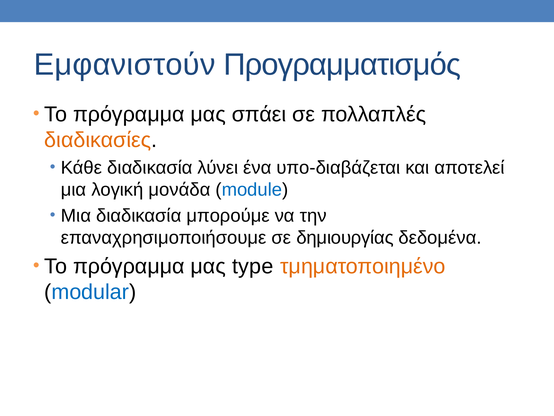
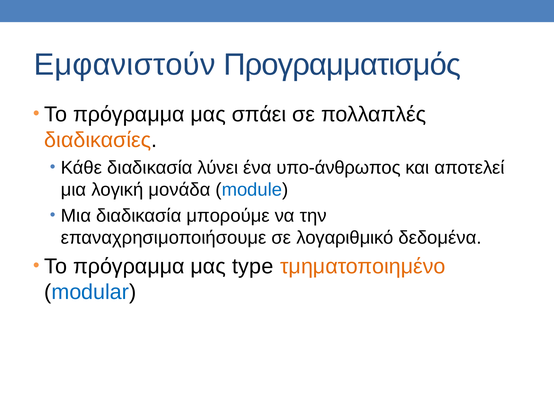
υπο-διαβάζεται: υπο-διαβάζεται -> υπο-άνθρωπος
δημιουργίας: δημιουργίας -> λογαριθμικό
